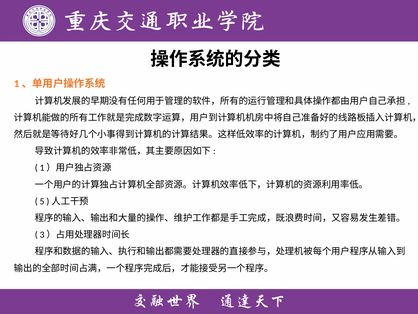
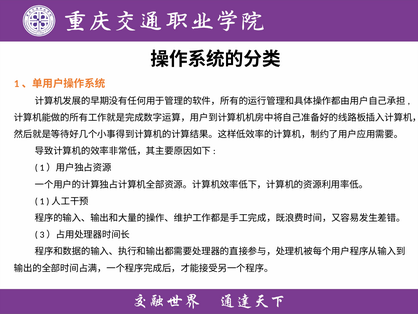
5: 5 -> 1
